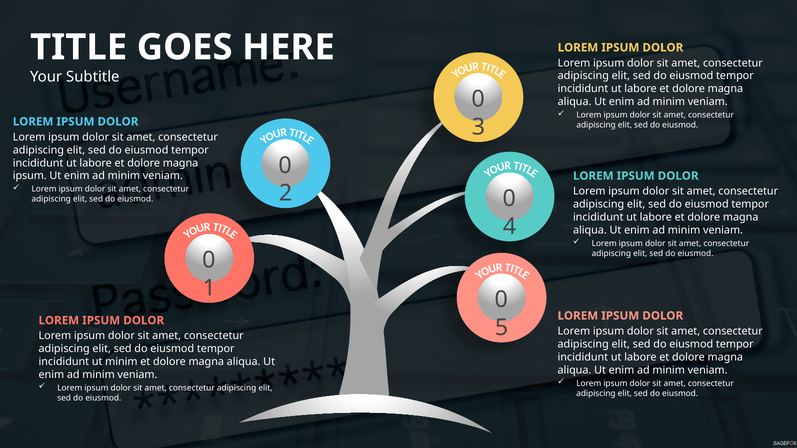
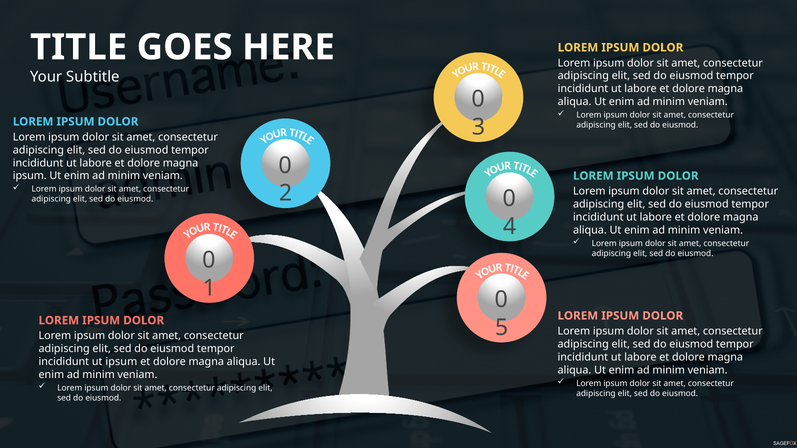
ut minim: minim -> ipsum
